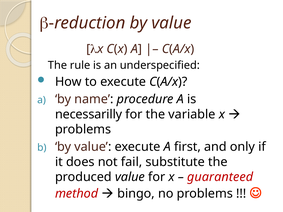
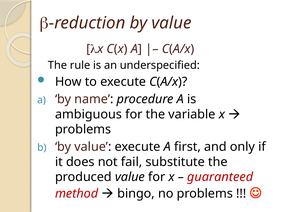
necessarilly: necessarilly -> ambiguous
